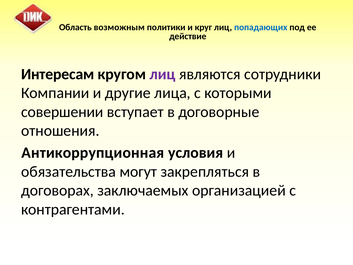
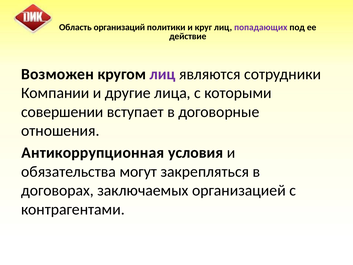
возможным: возможным -> организаций
попадающих colour: blue -> purple
Интересам: Интересам -> Возможен
